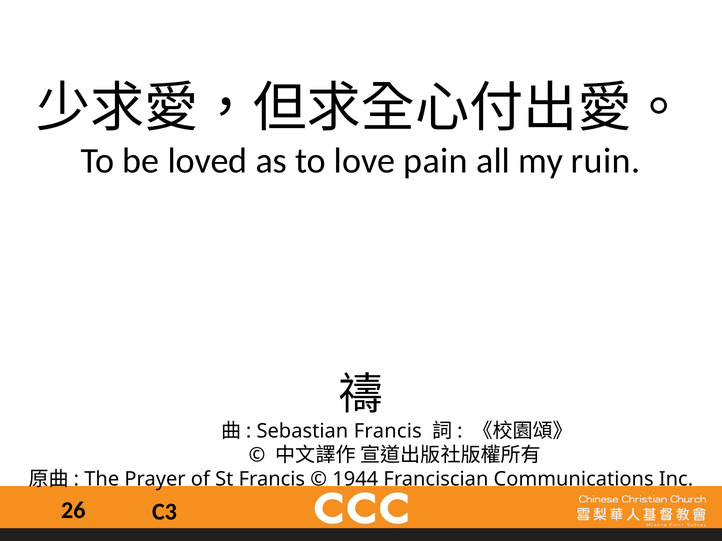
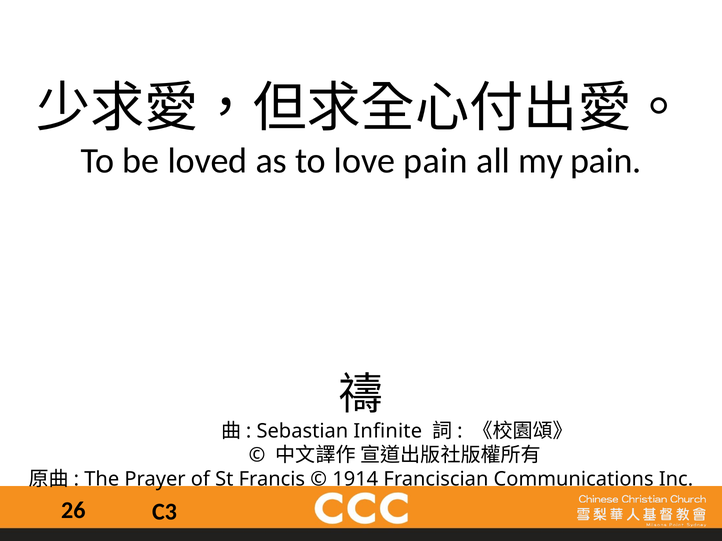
my ruin: ruin -> pain
Sebastian Francis: Francis -> Infinite
1944: 1944 -> 1914
